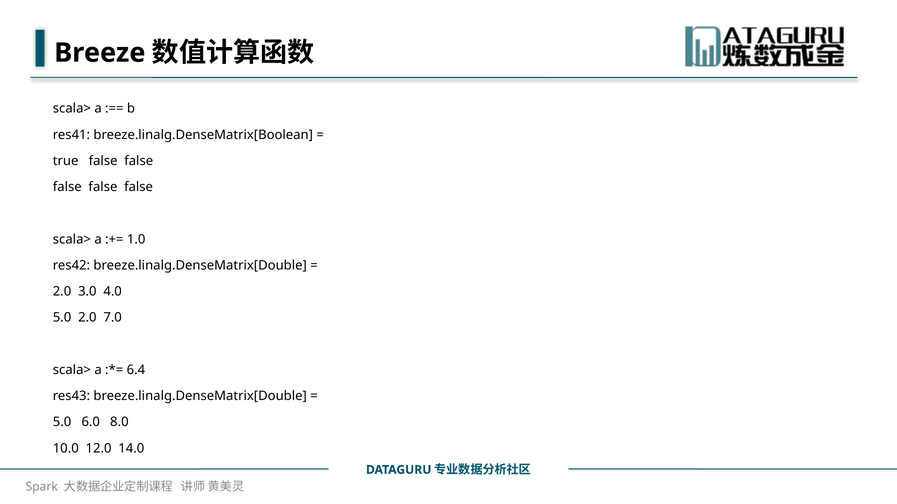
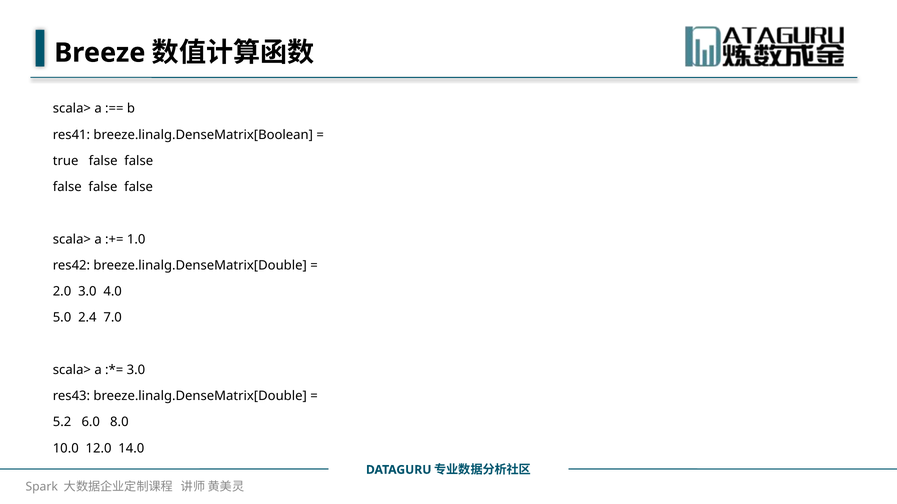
5.0 2.0: 2.0 -> 2.4
6.4 at (136, 370): 6.4 -> 3.0
5.0 at (62, 422): 5.0 -> 5.2
